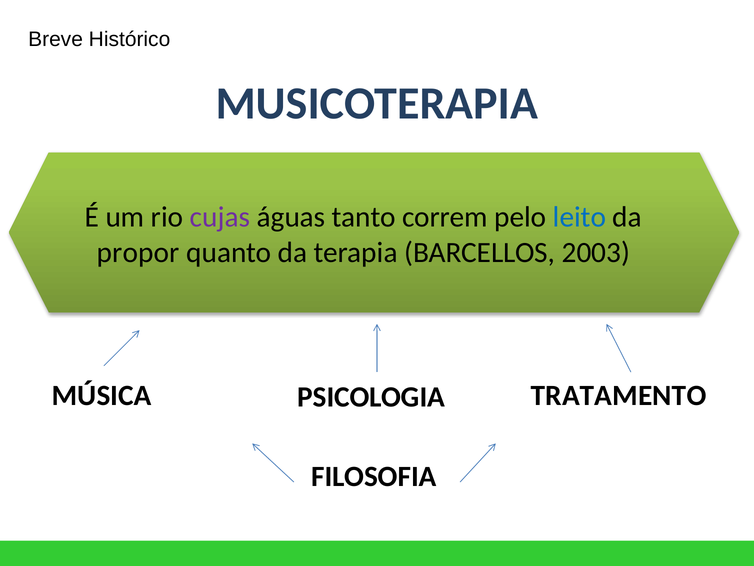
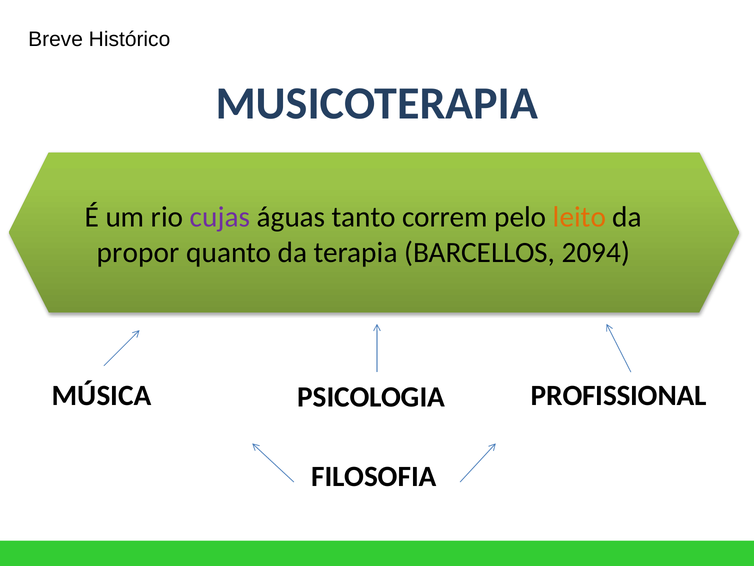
leito colour: blue -> orange
2003: 2003 -> 2094
TRATAMENTO: TRATAMENTO -> PROFISSIONAL
